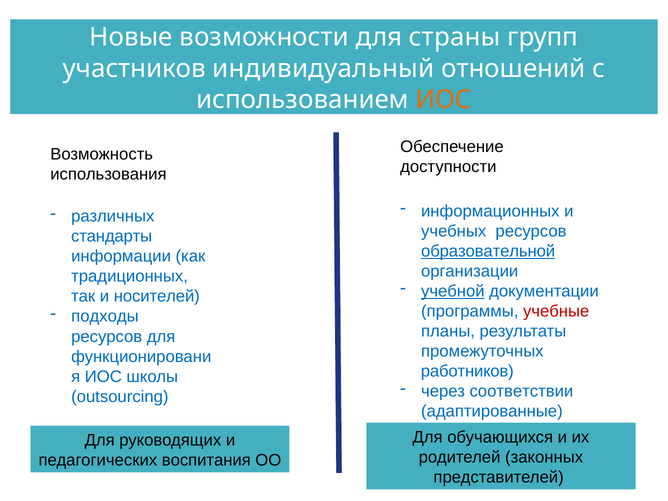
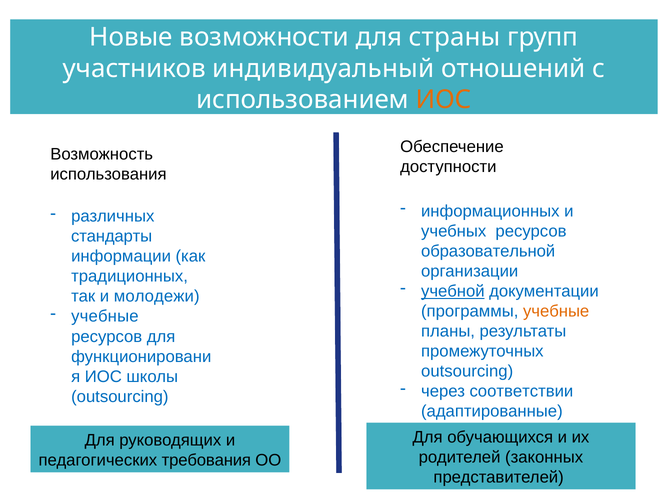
образовательной underline: present -> none
носителей: носителей -> молодежи
учебные at (556, 311) colour: red -> orange
подходы at (105, 316): подходы -> учебные
работников at (467, 371): работников -> outsourcing
педагогических воспитания: воспитания -> требования
